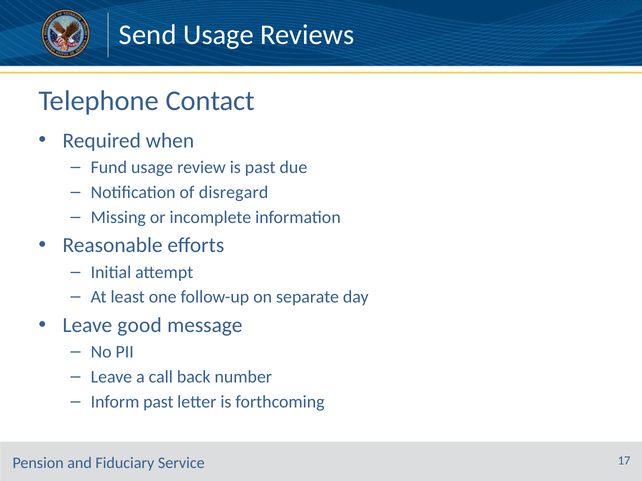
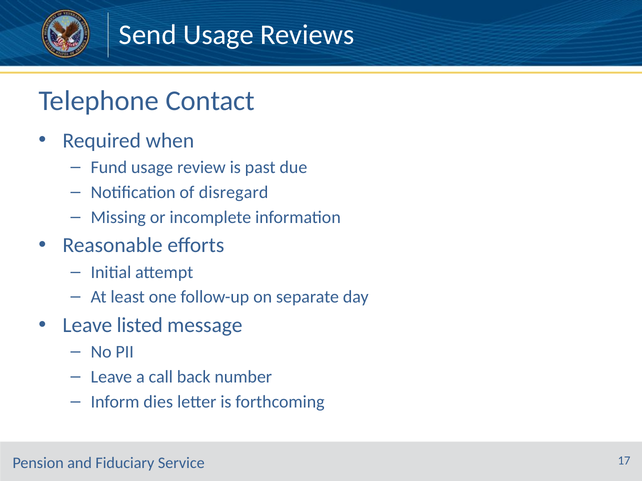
good: good -> listed
Inform past: past -> dies
